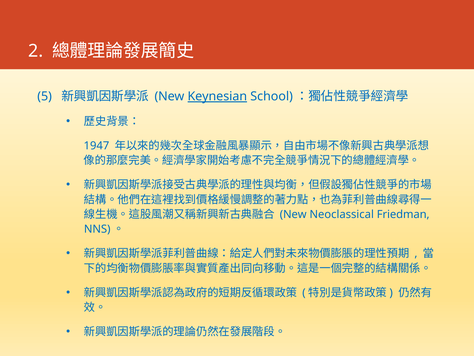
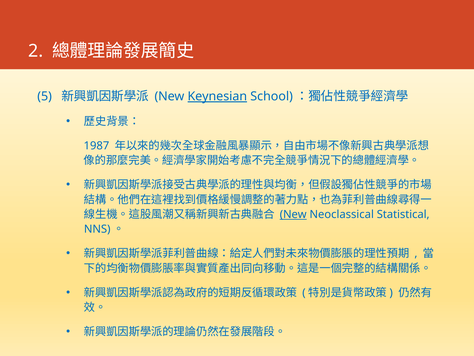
1947: 1947 -> 1987
New at (293, 214) underline: none -> present
Friedman: Friedman -> Statistical
